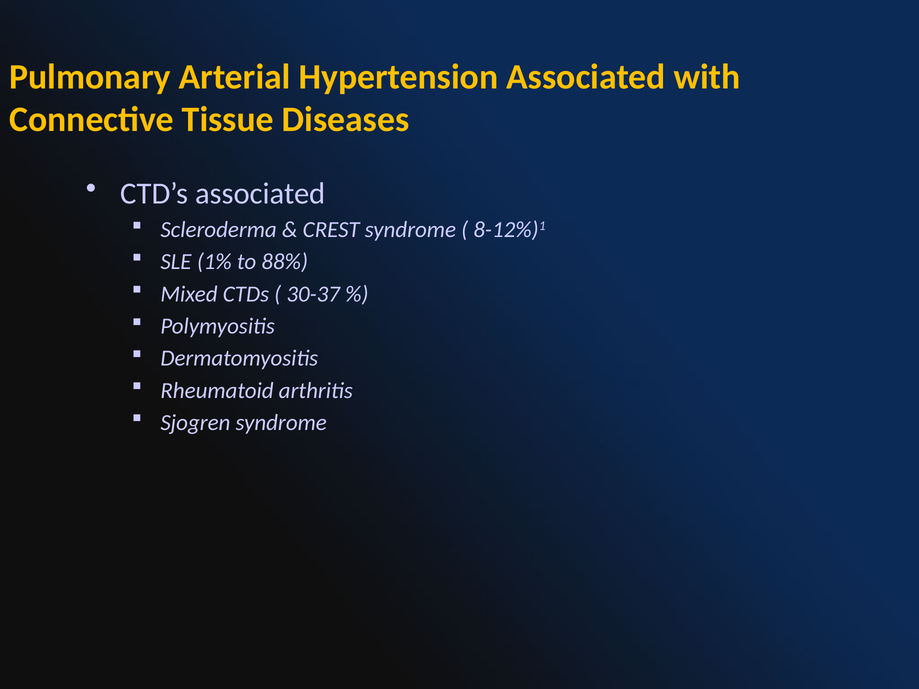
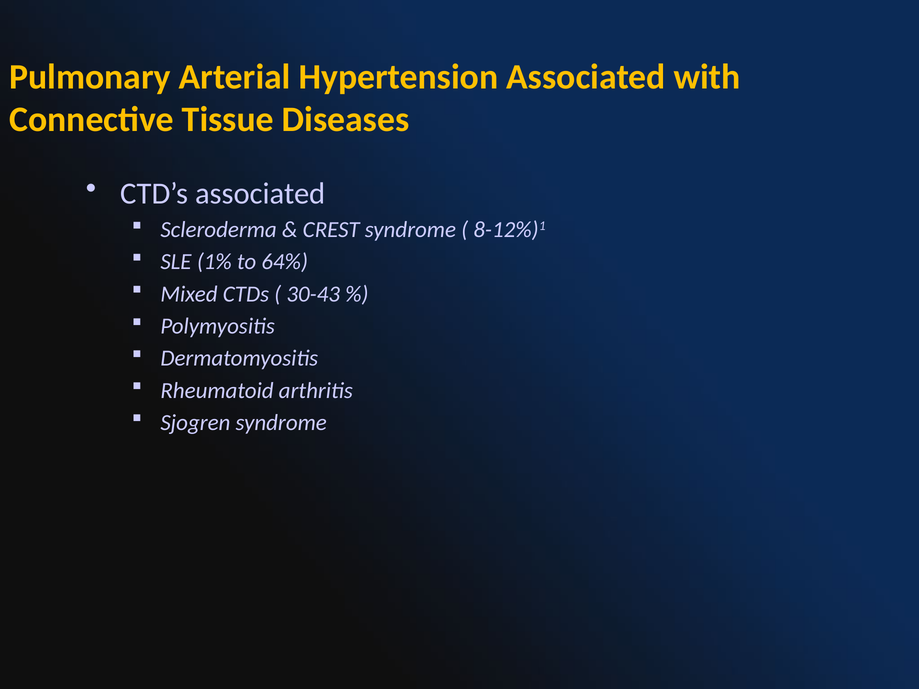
88%: 88% -> 64%
30-37: 30-37 -> 30-43
